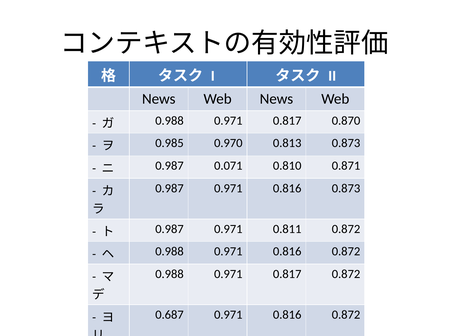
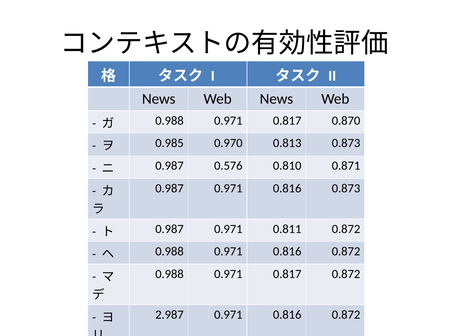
0.071: 0.071 -> 0.576
0.687: 0.687 -> 2.987
